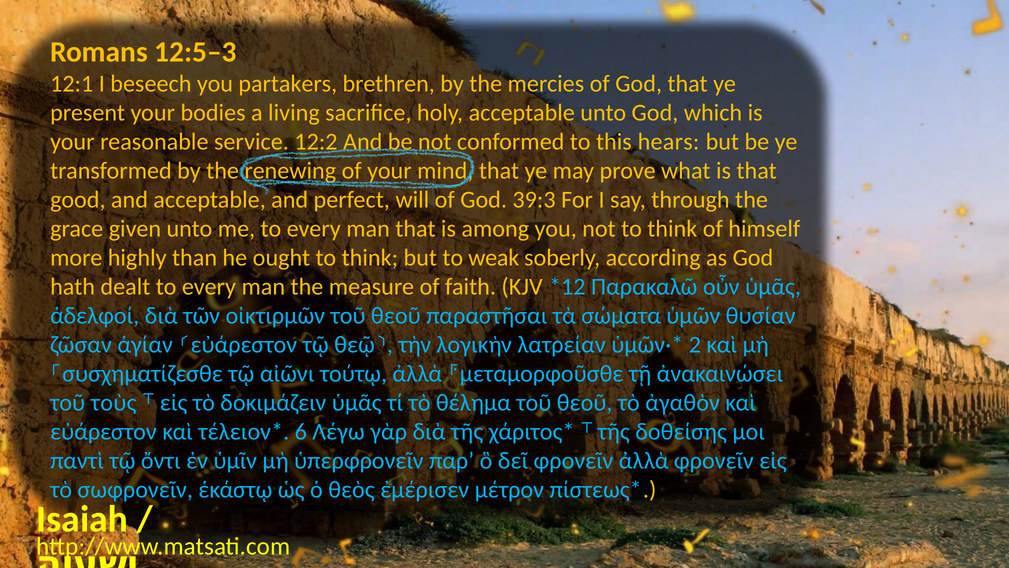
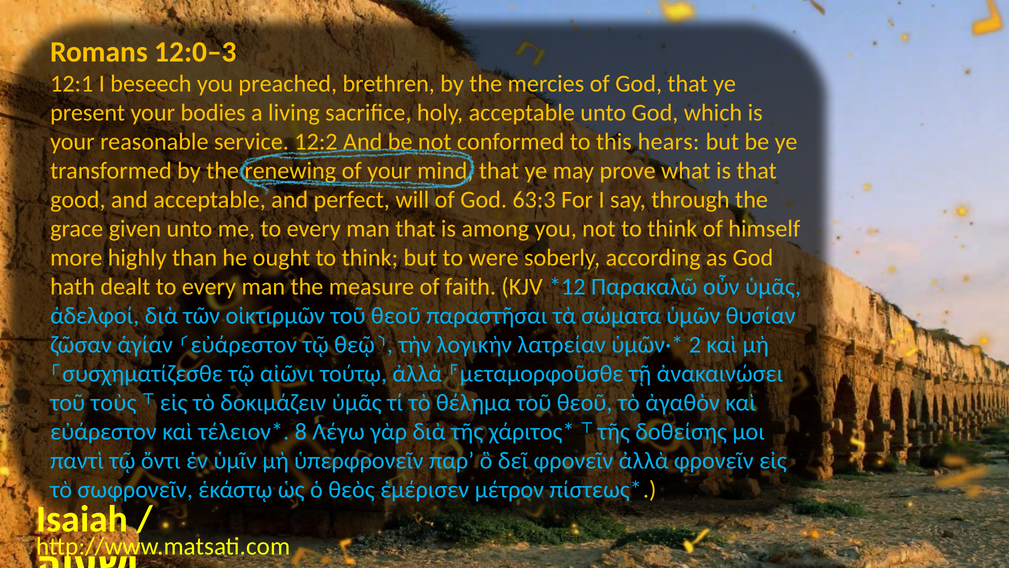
12:5–3: 12:5–3 -> 12:0–3
partakers: partakers -> preached
39:3: 39:3 -> 63:3
weak: weak -> were
6: 6 -> 8
